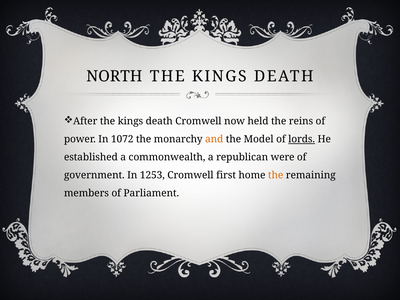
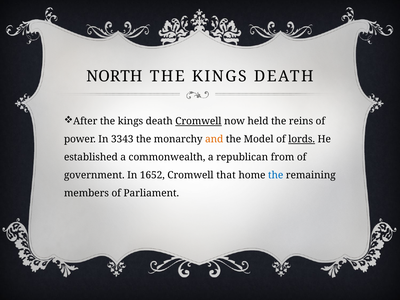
Cromwell at (198, 121) underline: none -> present
1072: 1072 -> 3343
were: were -> from
1253: 1253 -> 1652
first: first -> that
the at (276, 175) colour: orange -> blue
